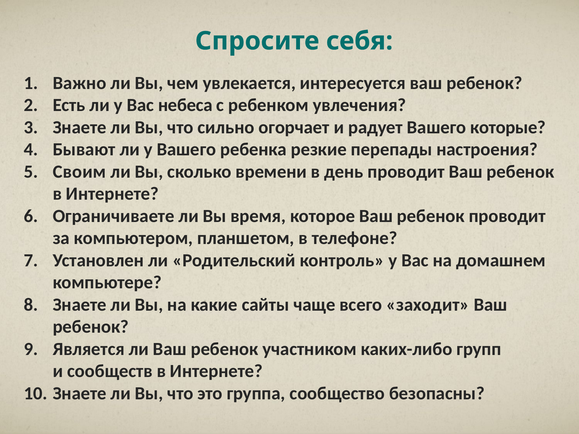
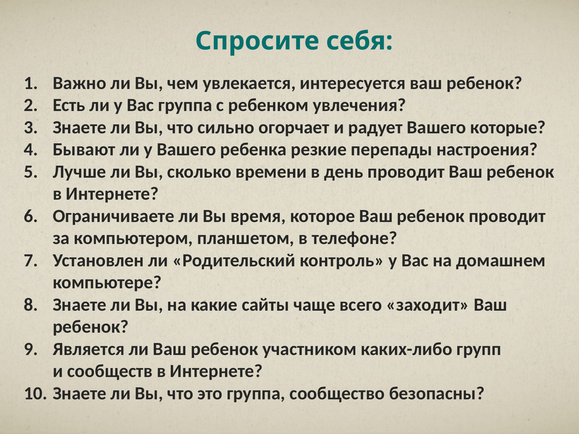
Вас небеса: небеса -> группа
Своим: Своим -> Лучше
